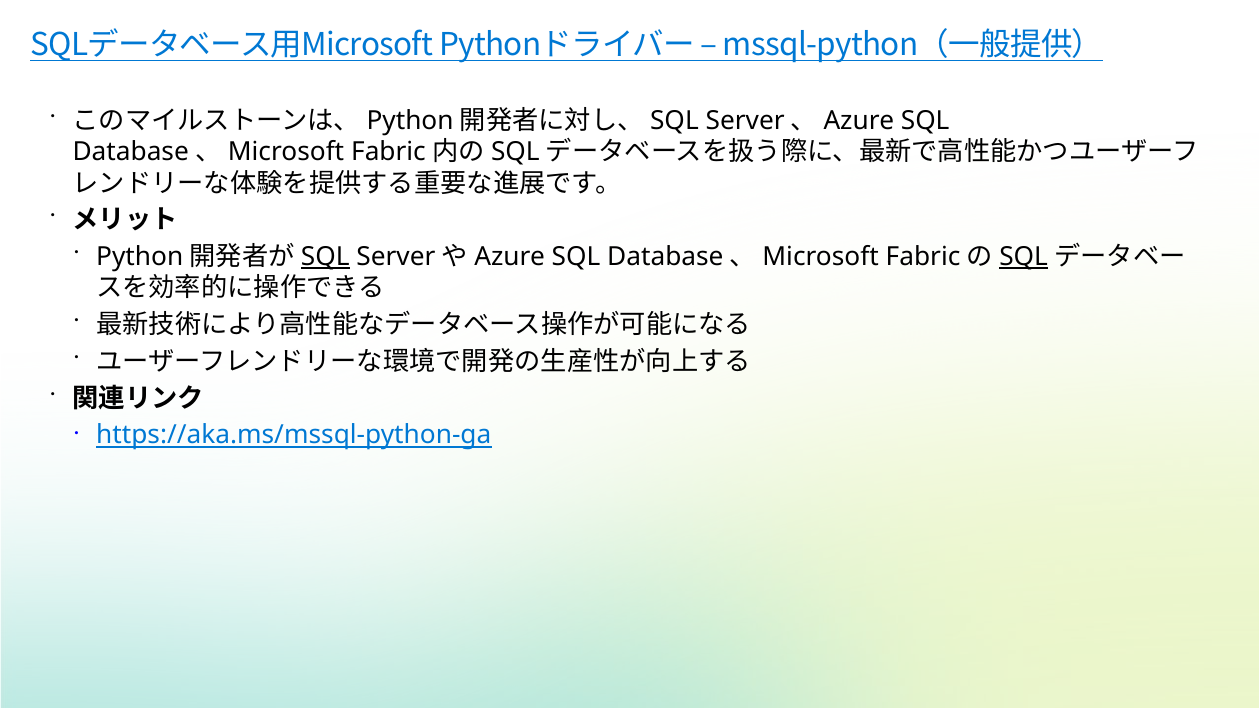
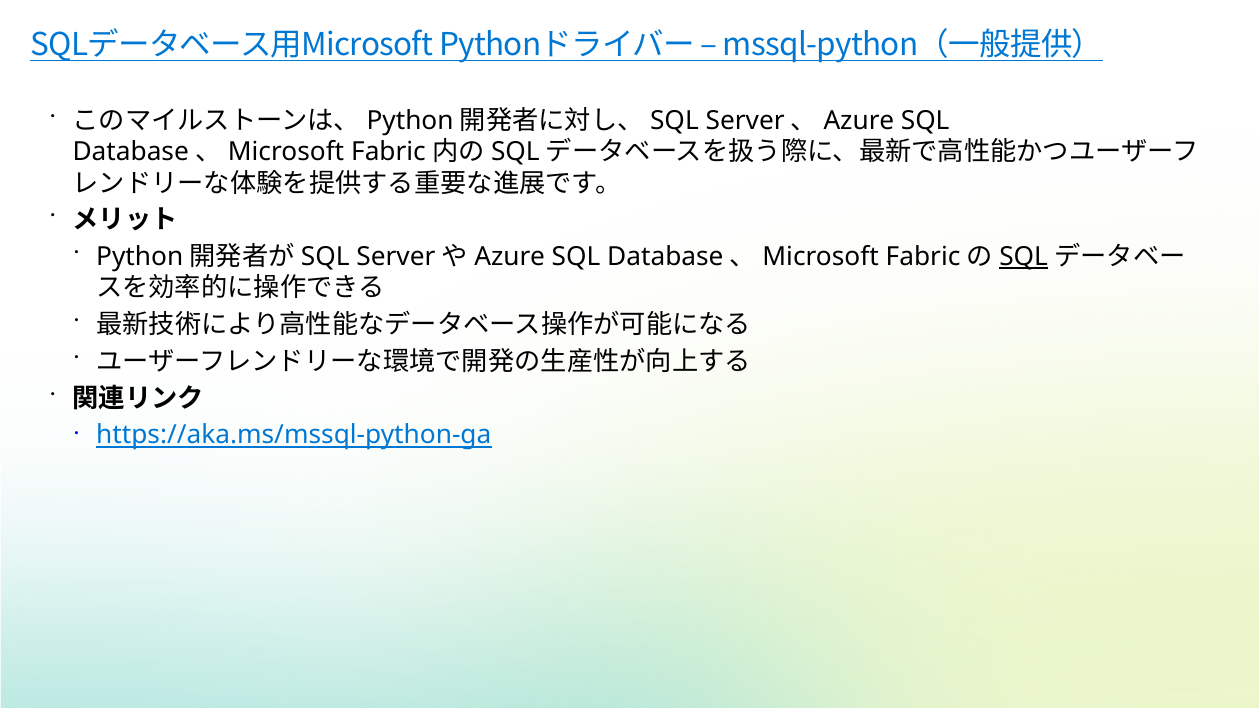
SQL at (325, 257) underline: present -> none
